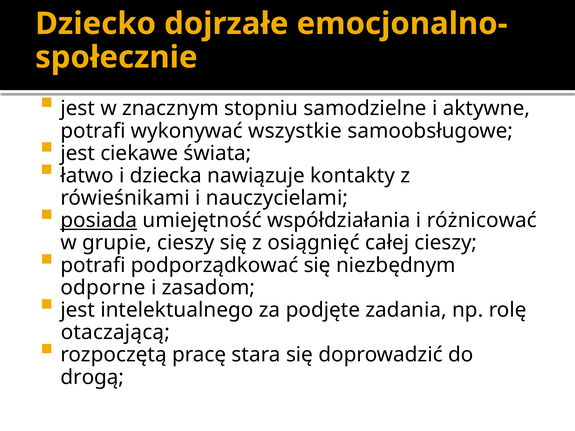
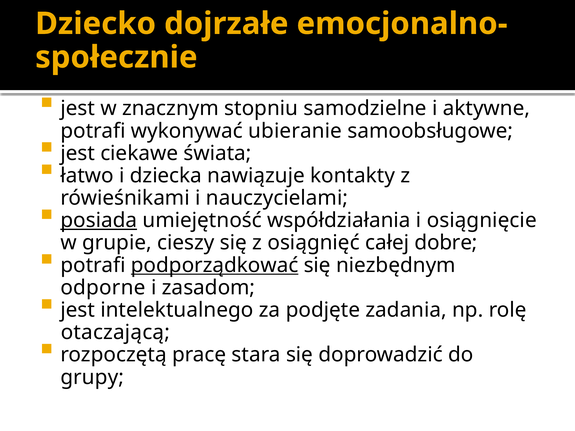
wszystkie: wszystkie -> ubieranie
różnicować: różnicować -> osiągnięcie
całej cieszy: cieszy -> dobre
podporządkować underline: none -> present
drogą: drogą -> grupy
